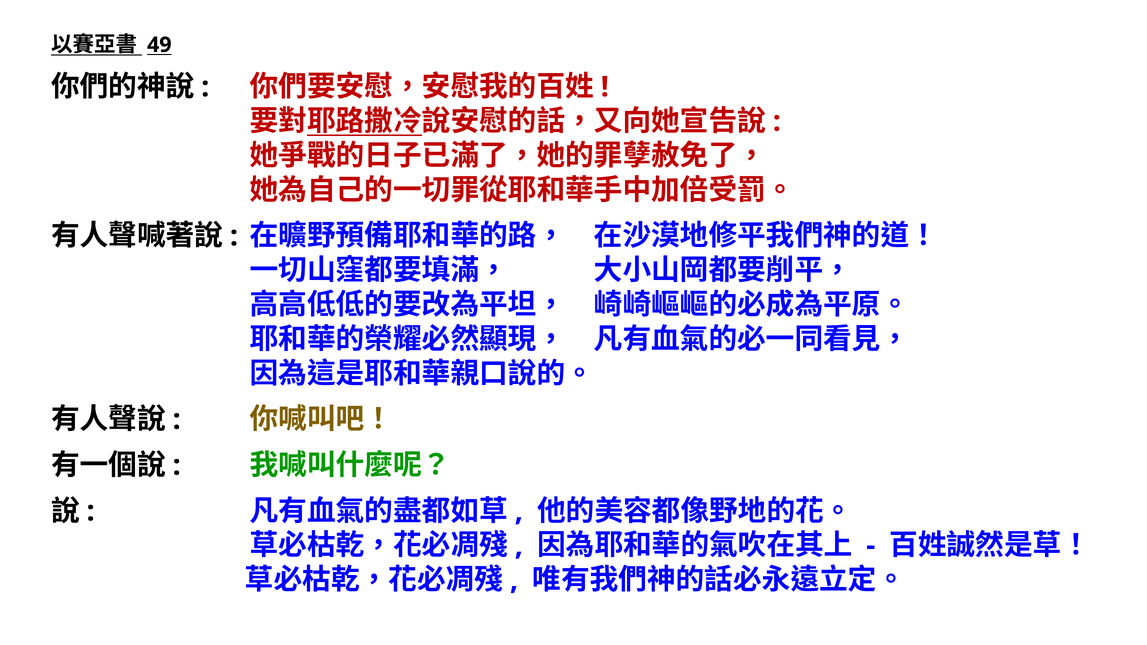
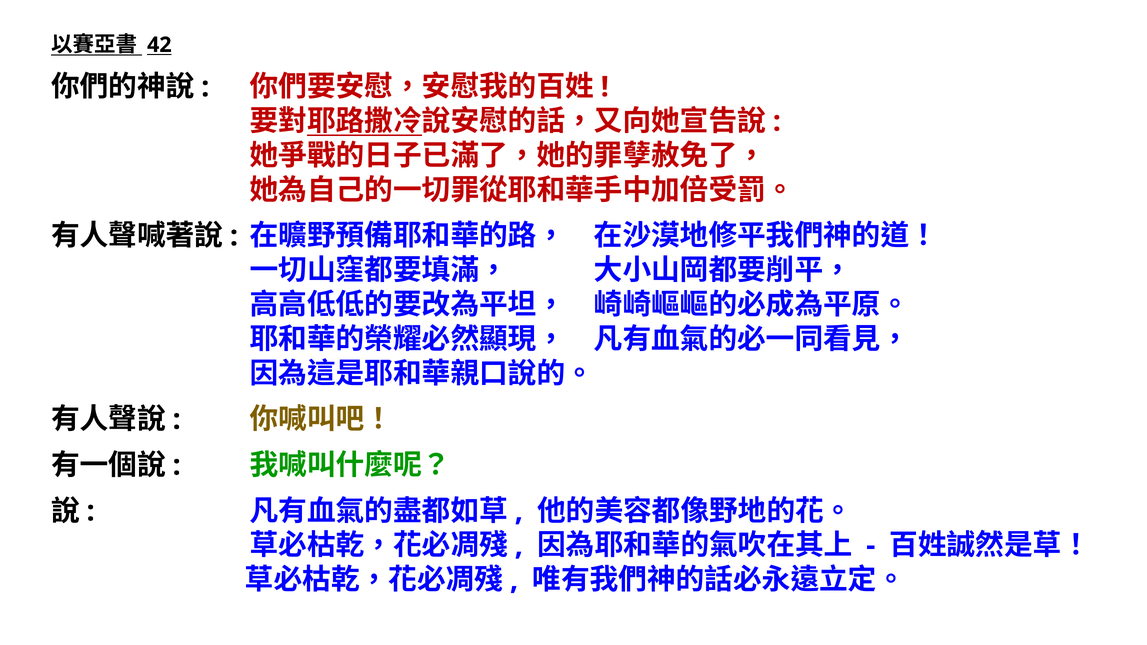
49: 49 -> 42
